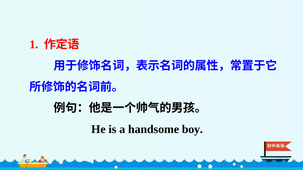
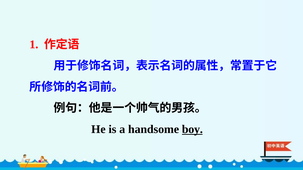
boy underline: none -> present
